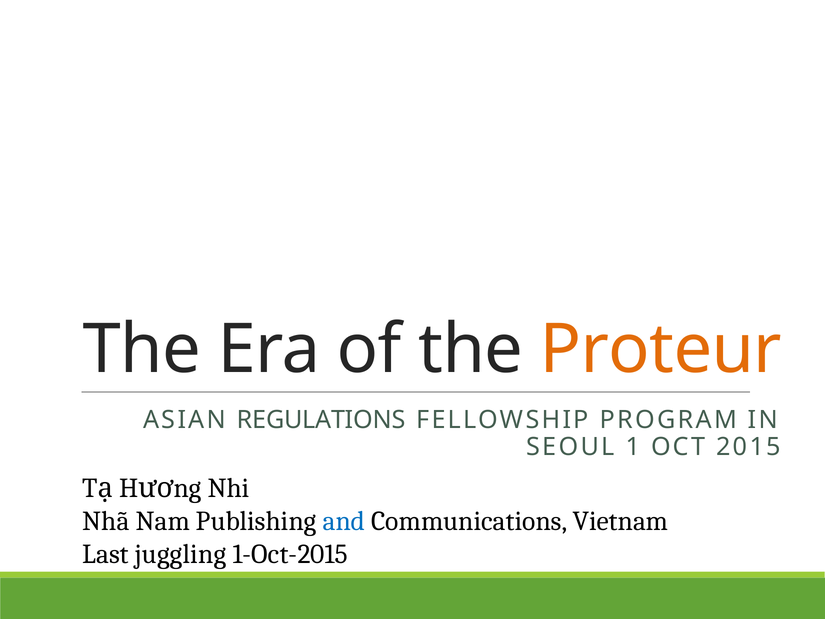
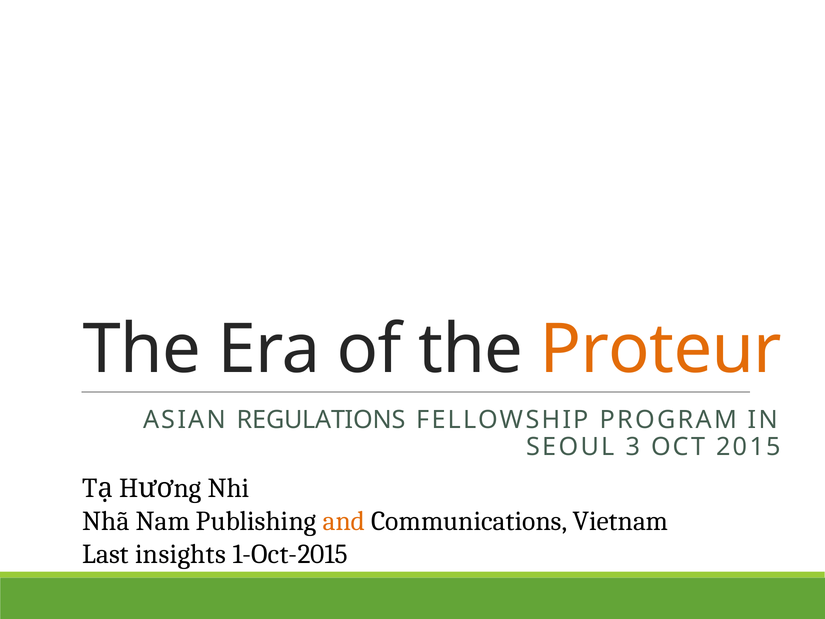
1: 1 -> 3
and colour: blue -> orange
juggling: juggling -> insights
